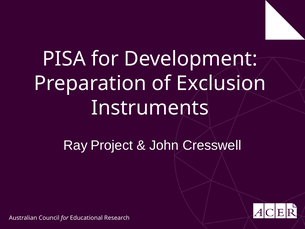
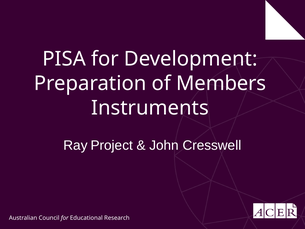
Exclusion: Exclusion -> Members
